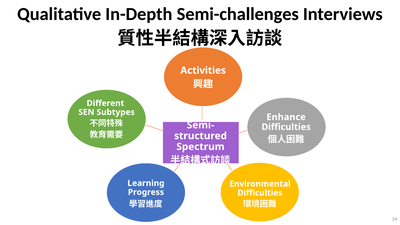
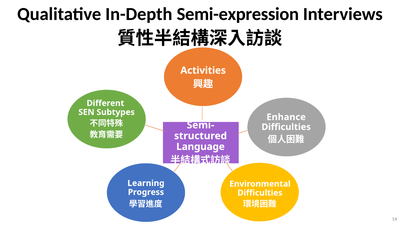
Semi-challenges: Semi-challenges -> Semi-expression
Spectrum: Spectrum -> Language
